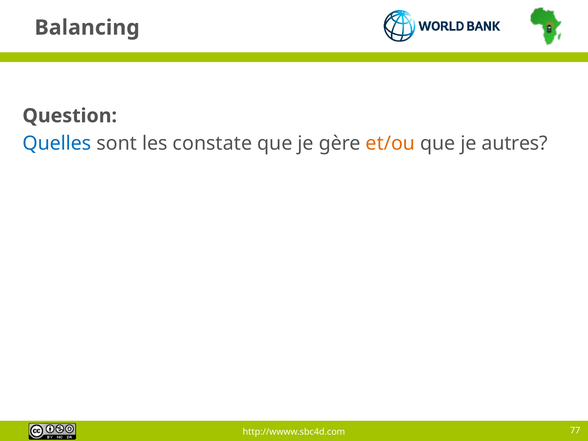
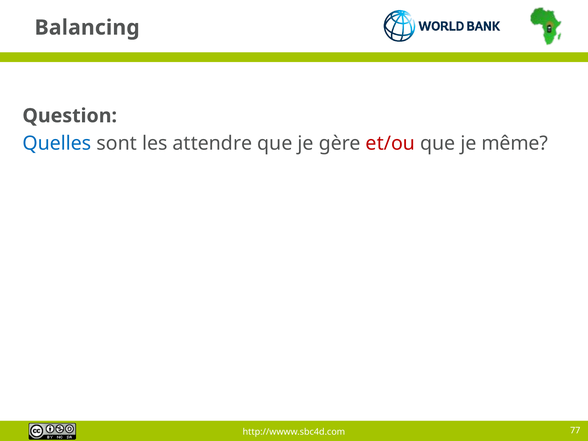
constate: constate -> attendre
et/ou colour: orange -> red
autres: autres -> même
